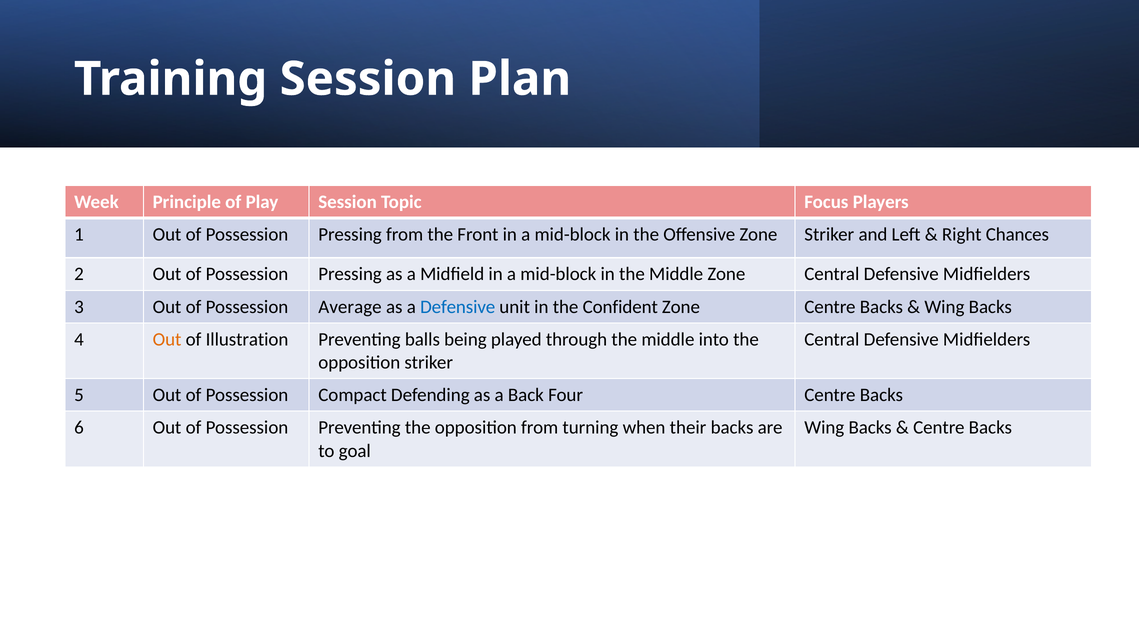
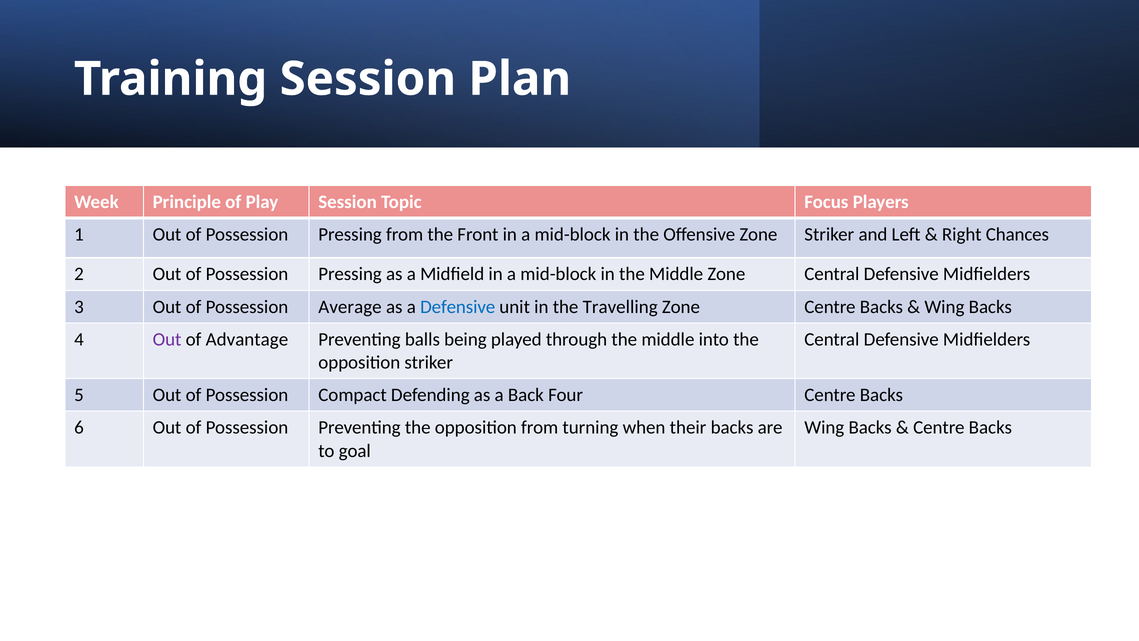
Confident: Confident -> Travelling
Out at (167, 339) colour: orange -> purple
Illustration: Illustration -> Advantage
